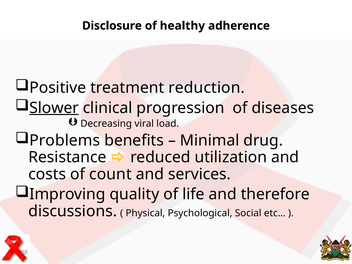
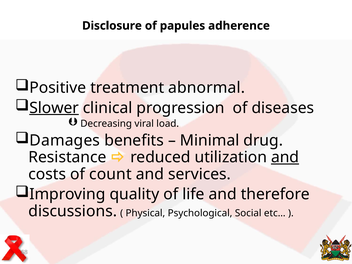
healthy: healthy -> papules
reduction: reduction -> abnormal
Problems: Problems -> Damages
and at (285, 157) underline: none -> present
